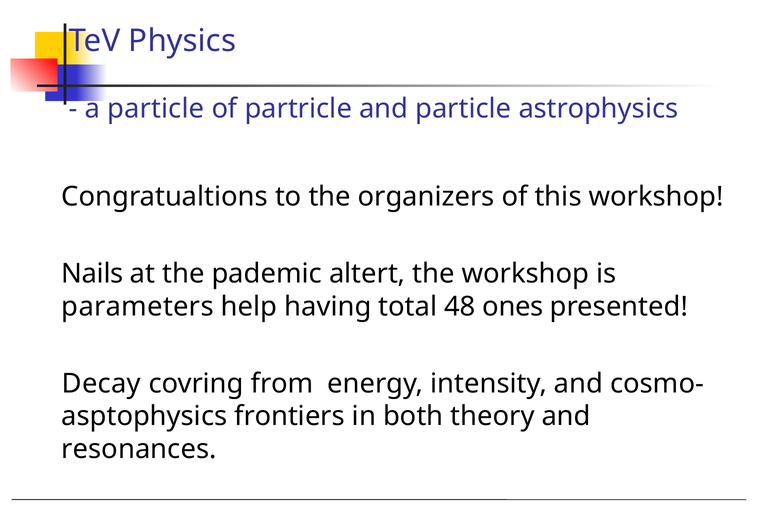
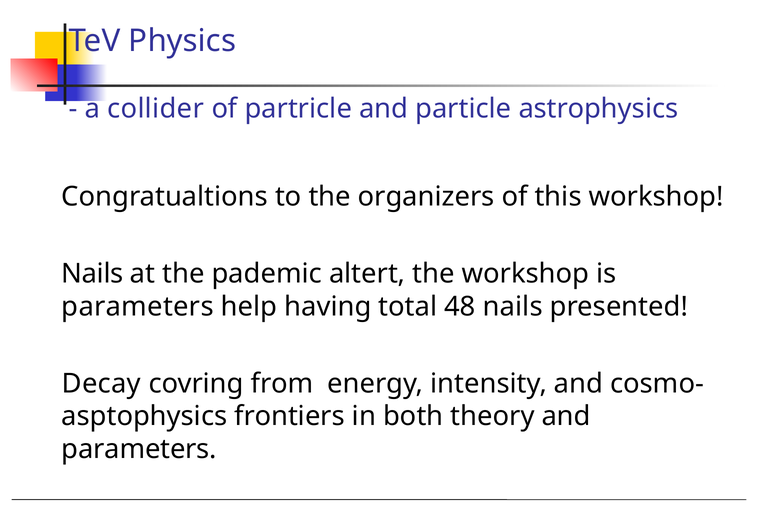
a particle: particle -> collider
48 ones: ones -> nails
resonances at (139, 449): resonances -> parameters
